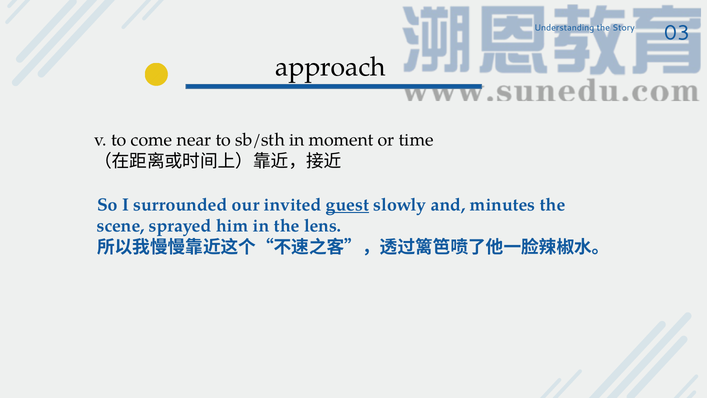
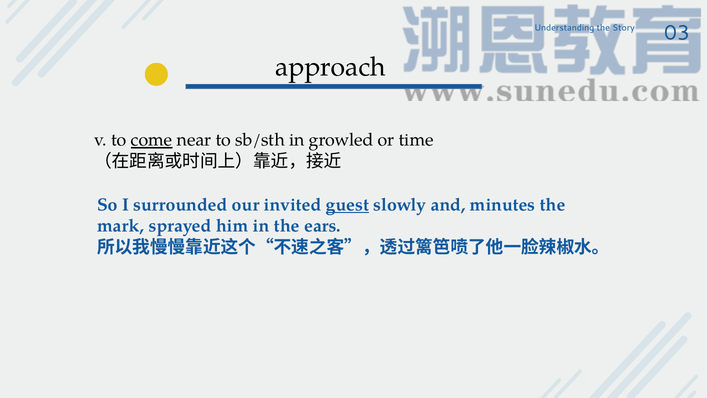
come underline: none -> present
moment: moment -> growled
scene: scene -> mark
lens: lens -> ears
